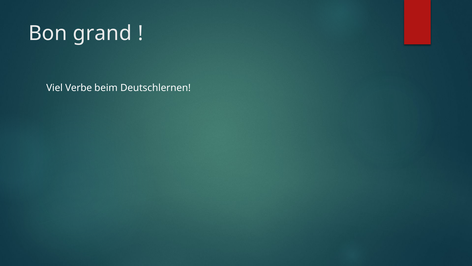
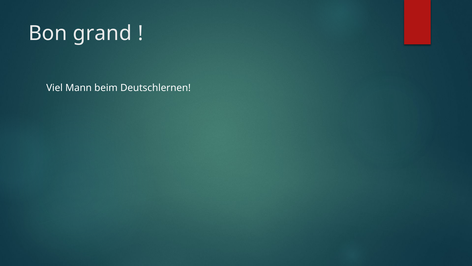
Verbe: Verbe -> Mann
